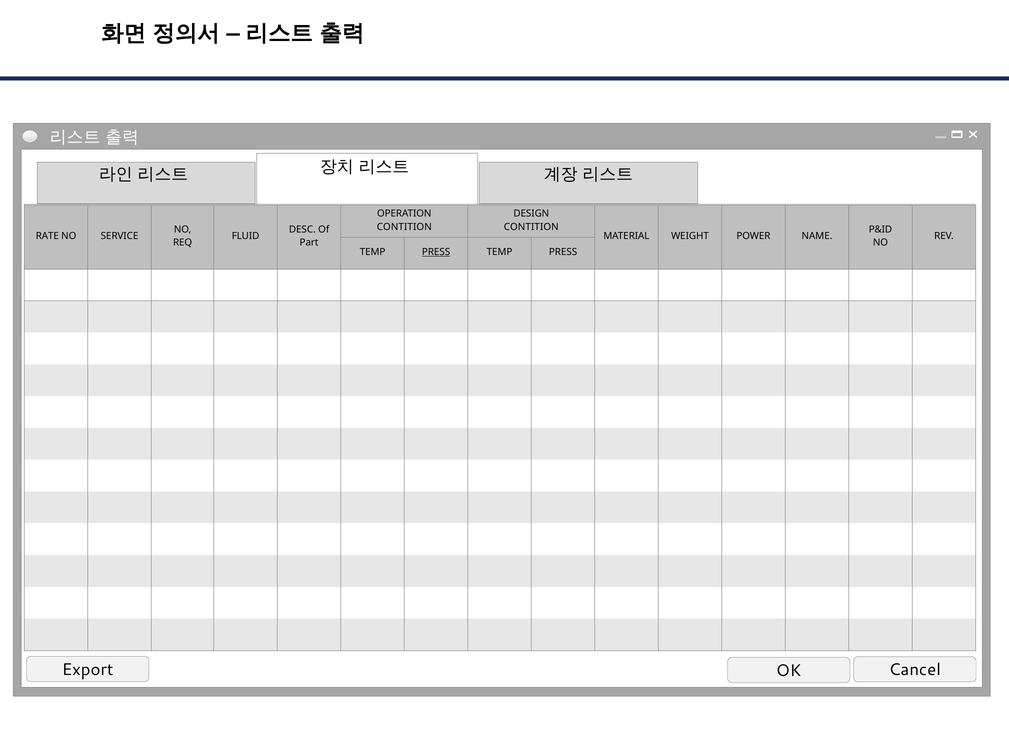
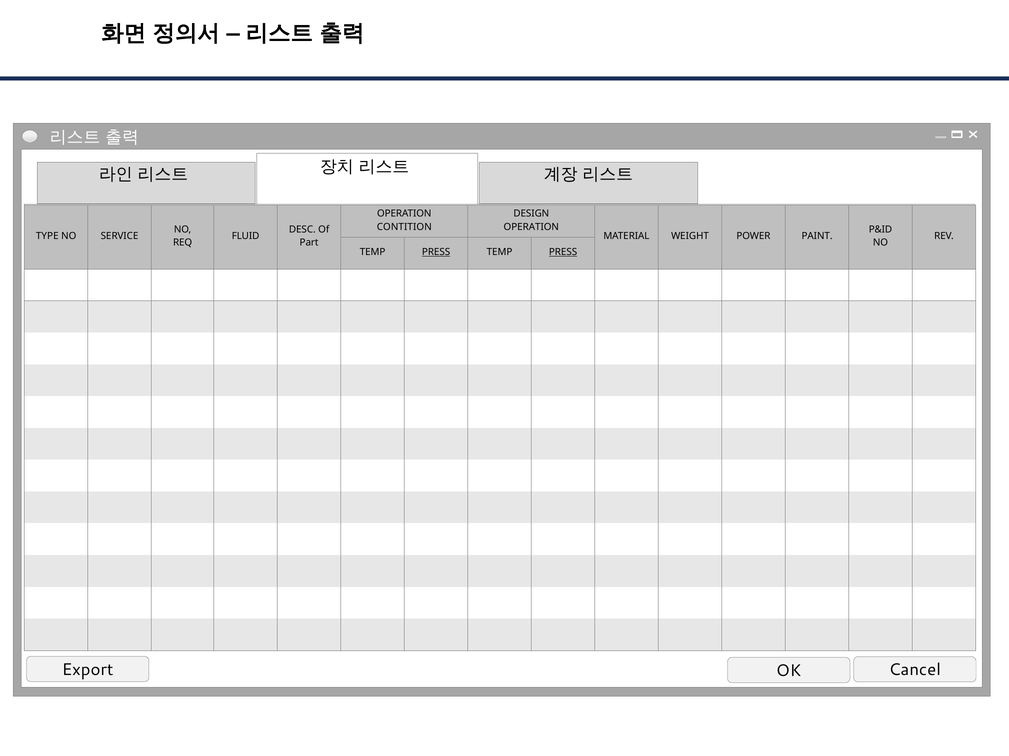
CONTITION at (531, 227): CONTITION -> OPERATION
RATE: RATE -> TYPE
NAME: NAME -> PAINT
PRESS at (563, 252) underline: none -> present
